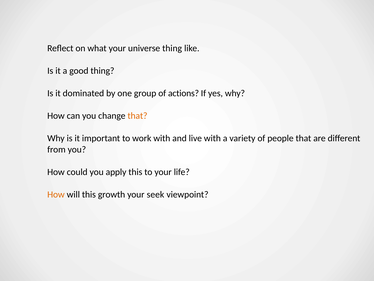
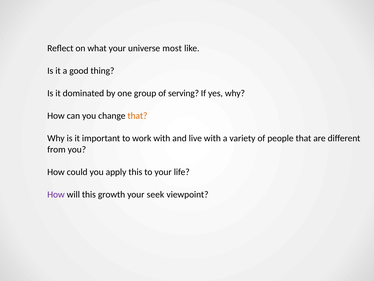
universe thing: thing -> most
actions: actions -> serving
How at (56, 194) colour: orange -> purple
